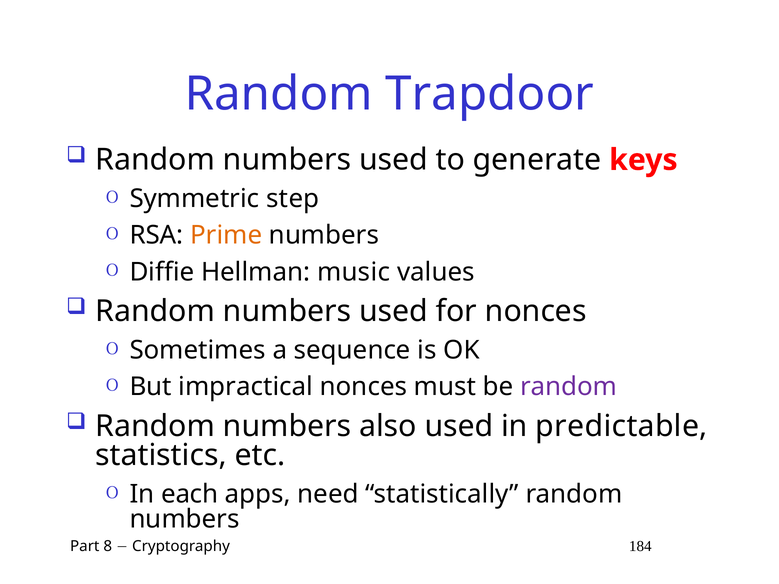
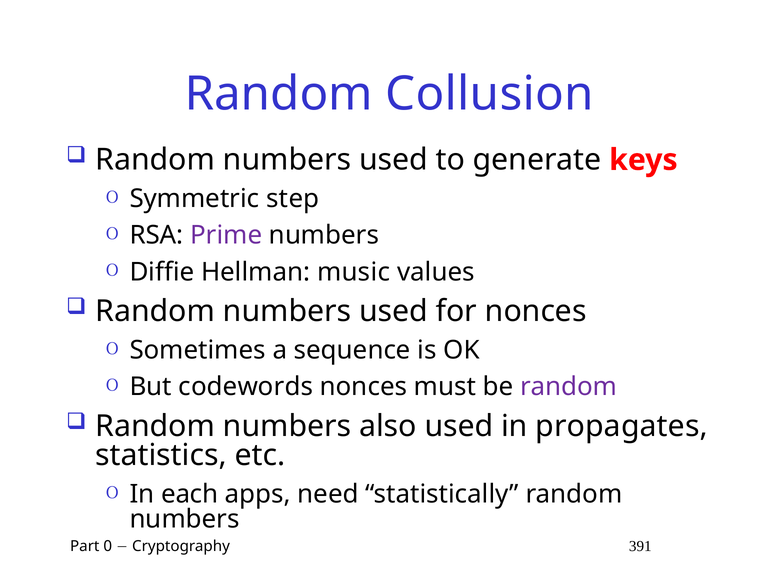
Trapdoor: Trapdoor -> Collusion
Prime colour: orange -> purple
impractical: impractical -> codewords
predictable: predictable -> propagates
8: 8 -> 0
184: 184 -> 391
